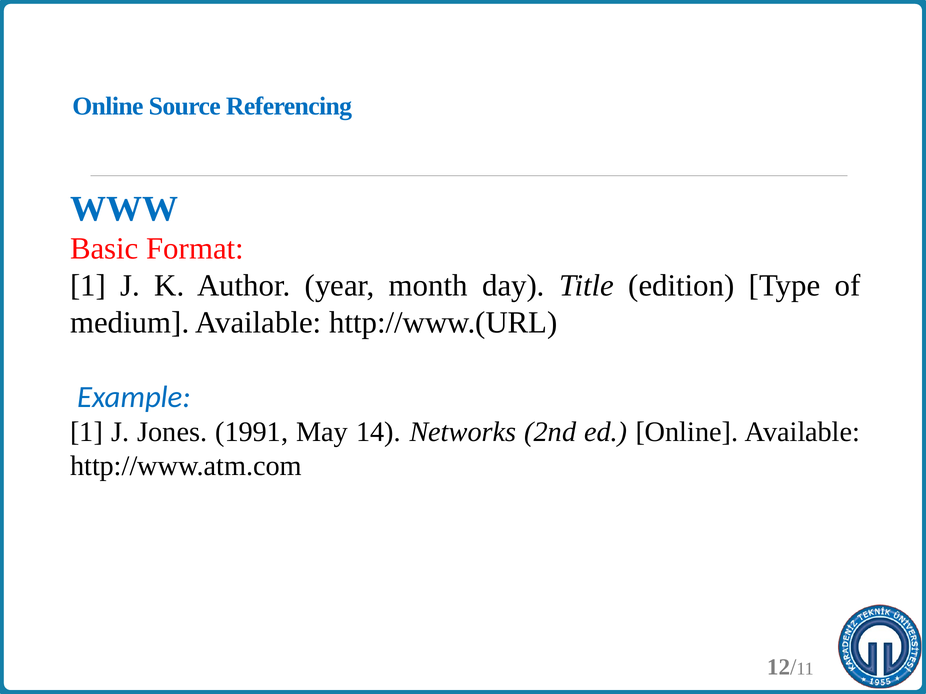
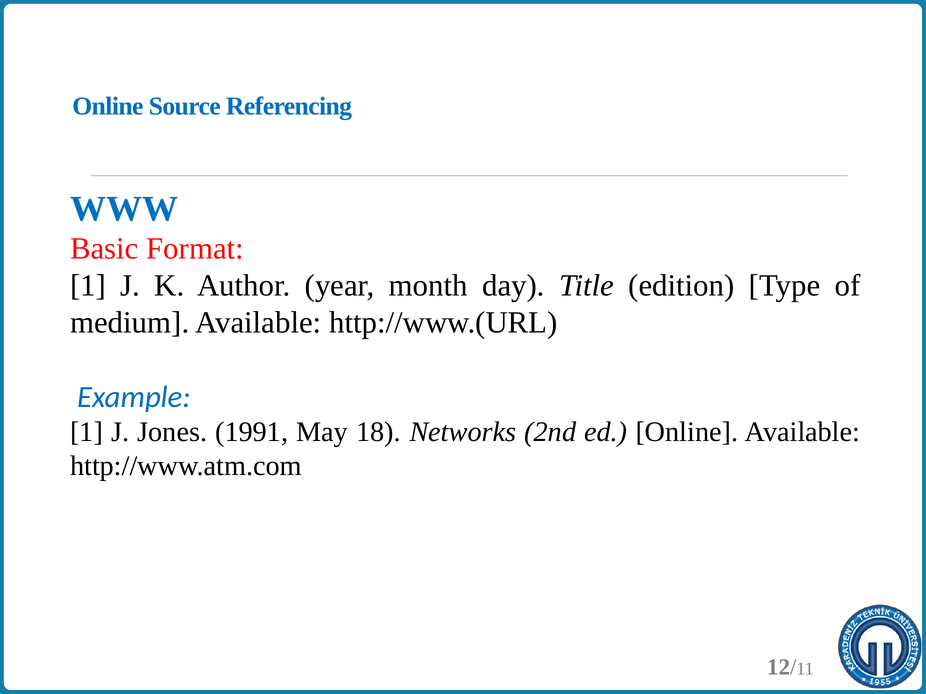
14: 14 -> 18
